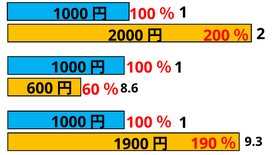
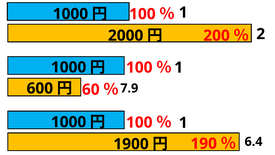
8.6: 8.6 -> 7.9
9.3: 9.3 -> 6.4
